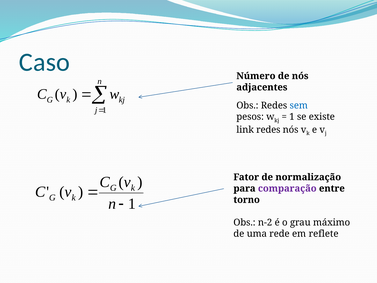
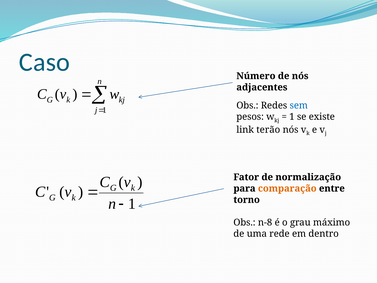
link redes: redes -> terão
comparação colour: purple -> orange
n-2: n-2 -> n-8
reflete: reflete -> dentro
